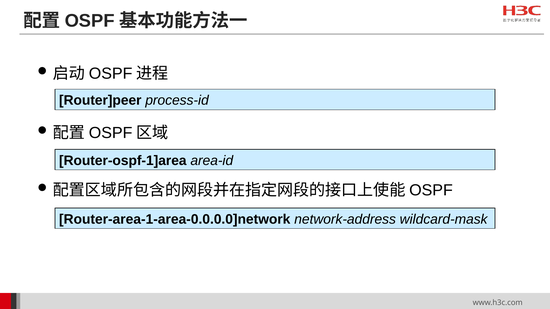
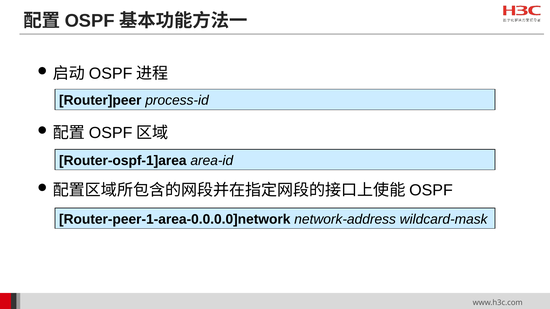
Router-area-1-area-0.0.0.0]network: Router-area-1-area-0.0.0.0]network -> Router-peer-1-area-0.0.0.0]network
